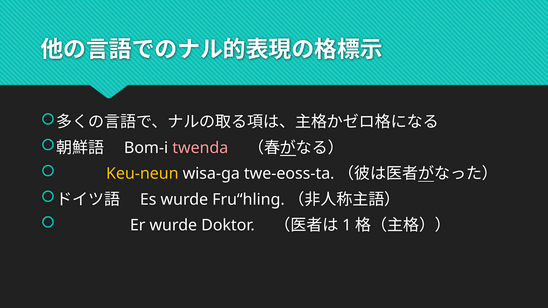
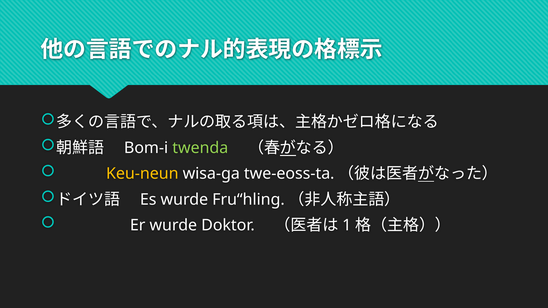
twenda colour: pink -> light green
